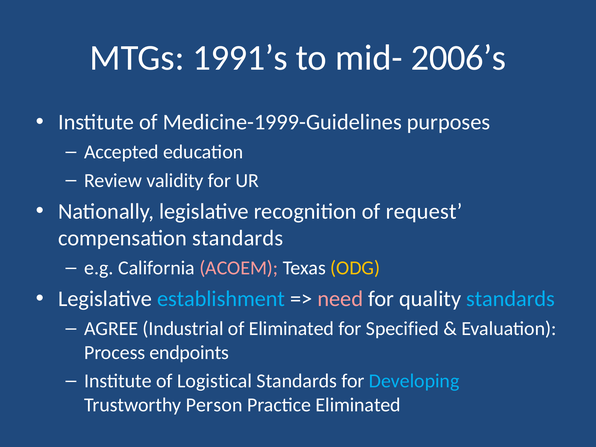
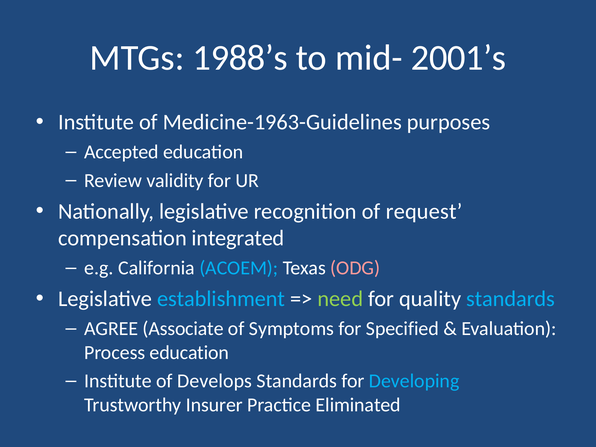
1991’s: 1991’s -> 1988’s
2006’s: 2006’s -> 2001’s
Medicine-1999-Guidelines: Medicine-1999-Guidelines -> Medicine-1963-Guidelines
compensation standards: standards -> integrated
ACOEM colour: pink -> light blue
ODG colour: yellow -> pink
need colour: pink -> light green
Industrial: Industrial -> Associate
of Eliminated: Eliminated -> Symptoms
Process endpoints: endpoints -> education
Logistical: Logistical -> Develops
Person: Person -> Insurer
